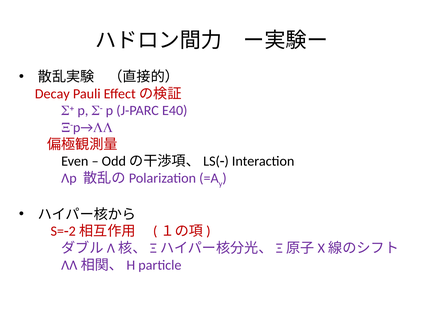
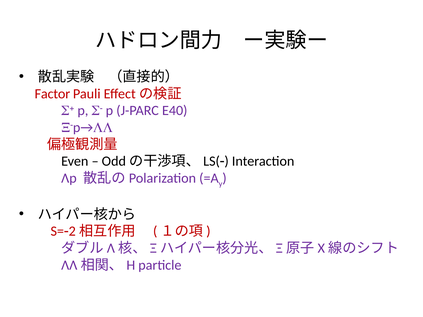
Decay: Decay -> Factor
